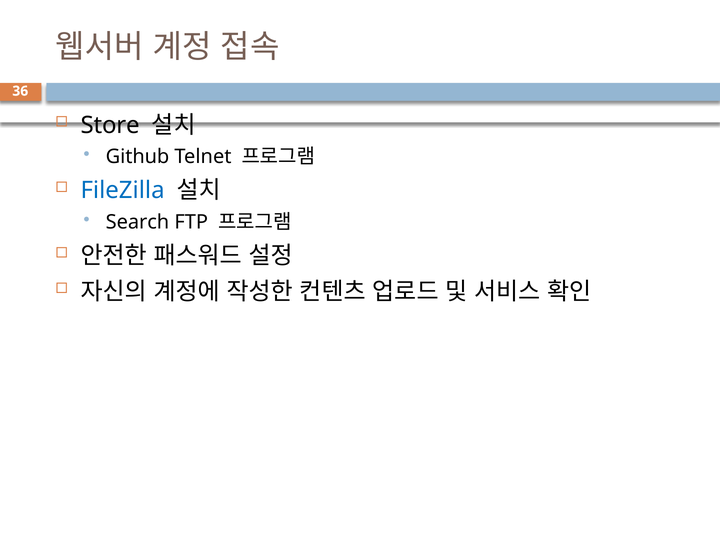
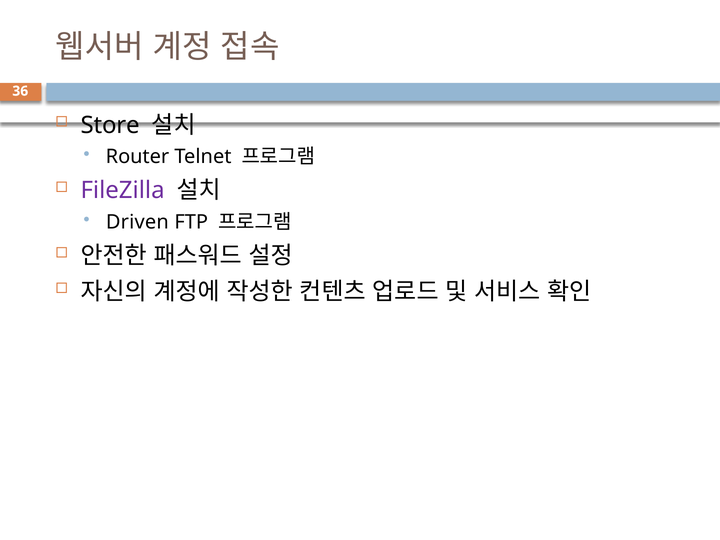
Github: Github -> Router
FileZilla colour: blue -> purple
Search: Search -> Driven
